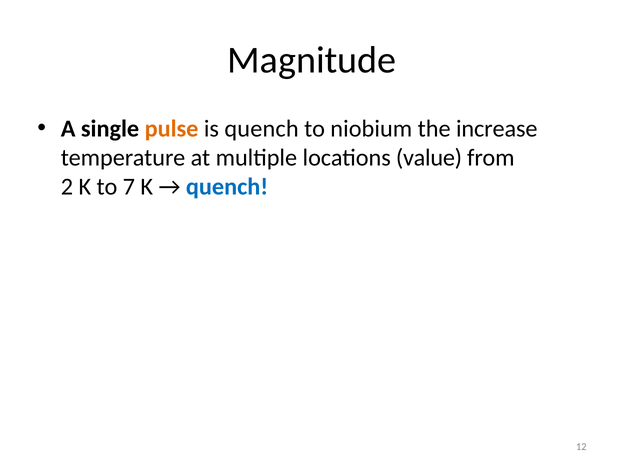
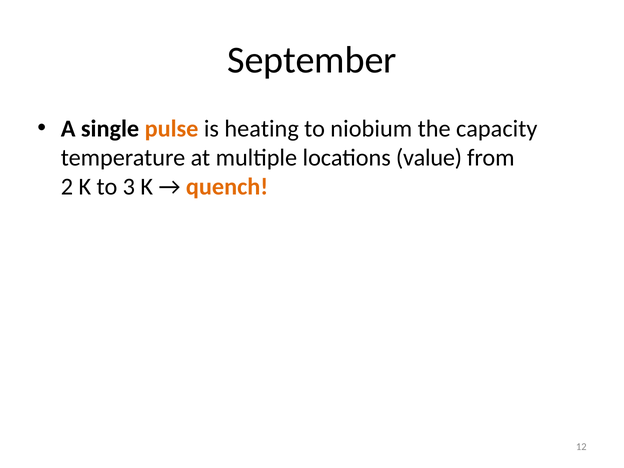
Magnitude: Magnitude -> September
is quench: quench -> heating
increase: increase -> capacity
7: 7 -> 3
quench at (227, 187) colour: blue -> orange
